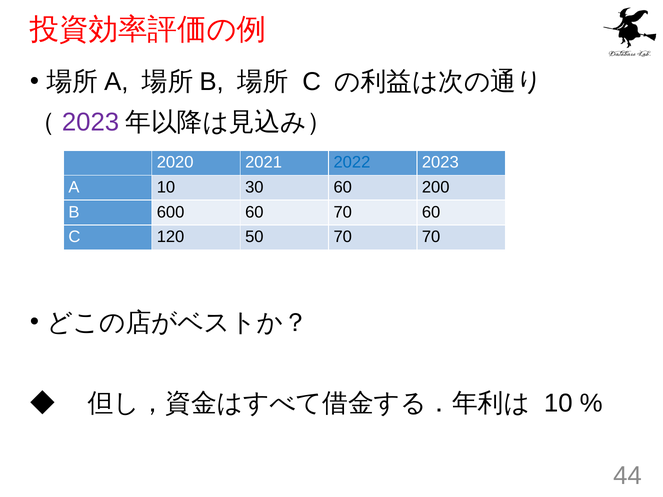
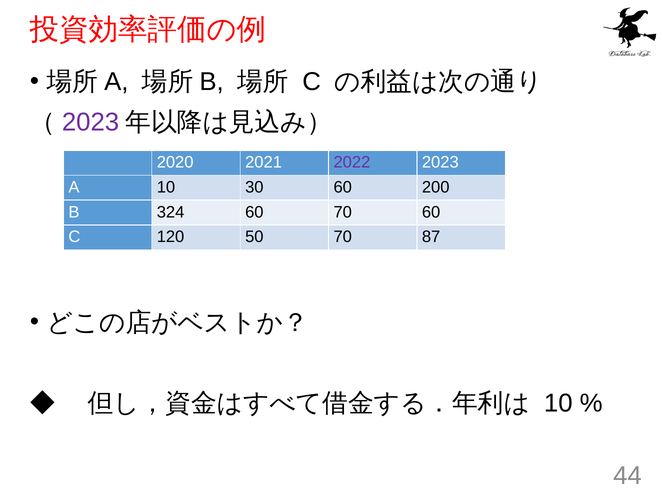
2022 colour: blue -> purple
600: 600 -> 324
70 70: 70 -> 87
